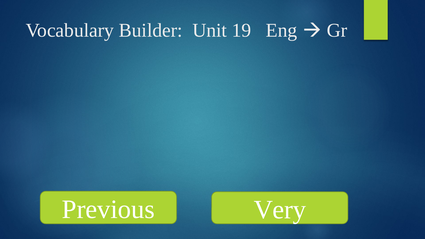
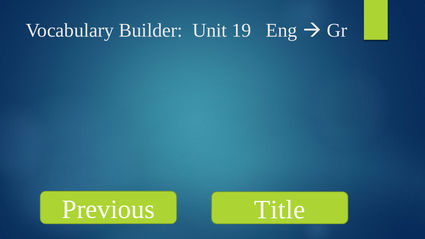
Very: Very -> Title
